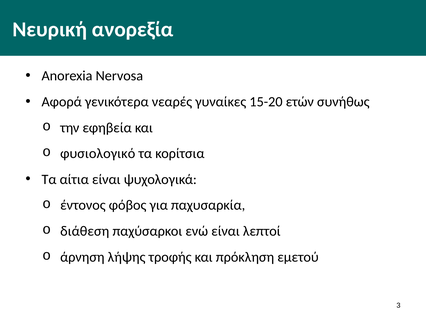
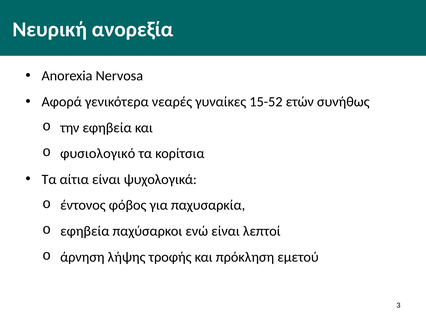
15-20: 15-20 -> 15-52
διάθεση at (85, 231): διάθεση -> εφηβεία
